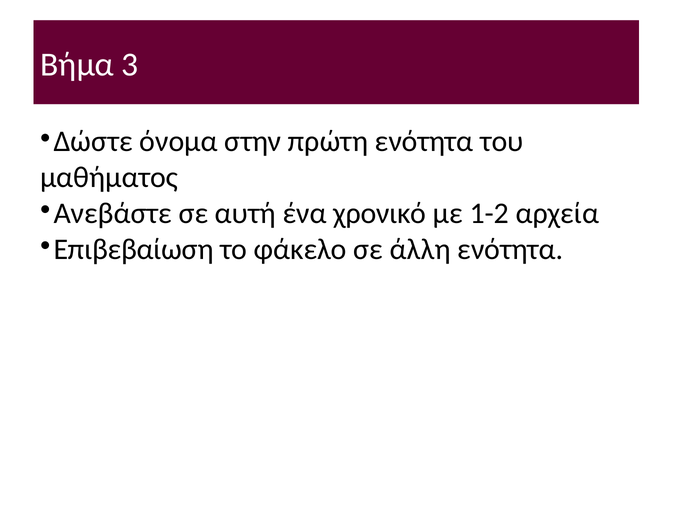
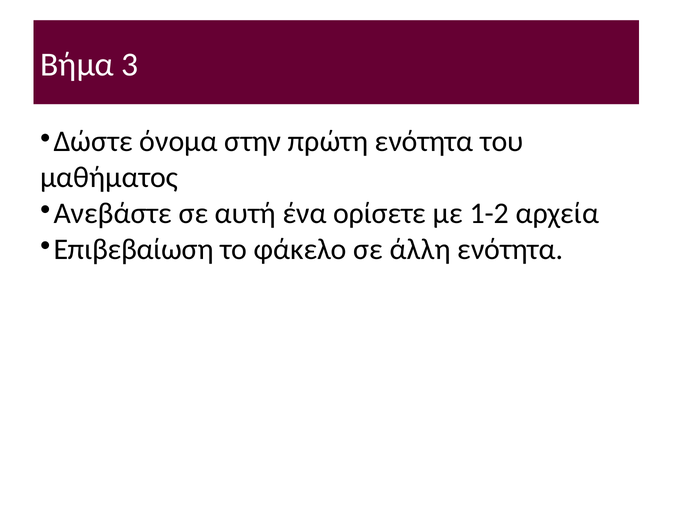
χρονικό: χρονικό -> ορίσετε
